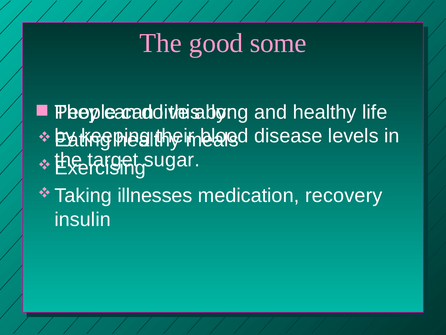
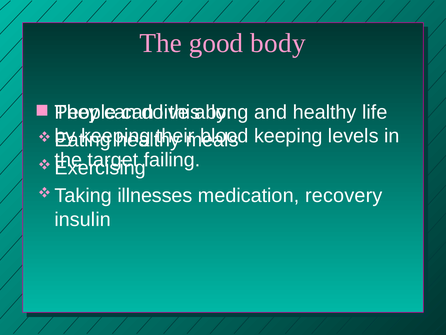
some: some -> body
disease at (288, 136): disease -> keeping
sugar: sugar -> failing
